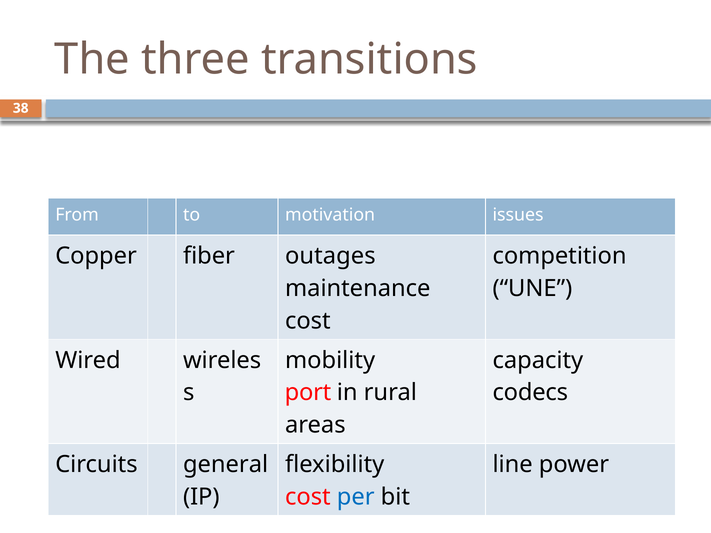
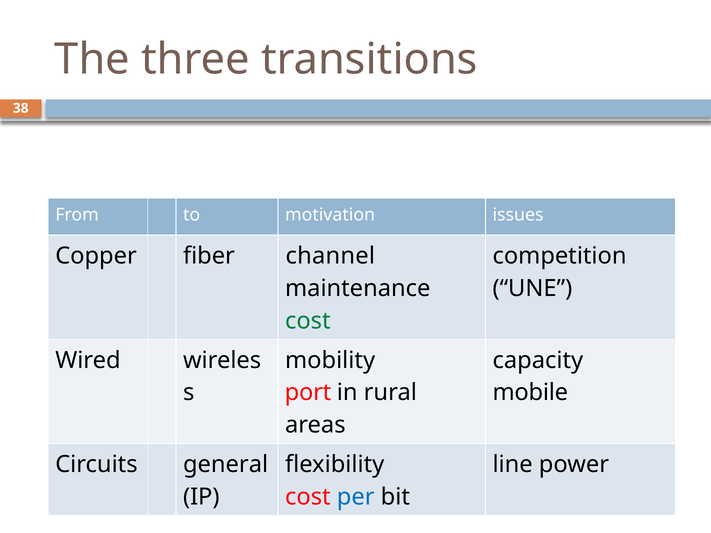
outages: outages -> channel
cost at (308, 321) colour: black -> green
codecs: codecs -> mobile
